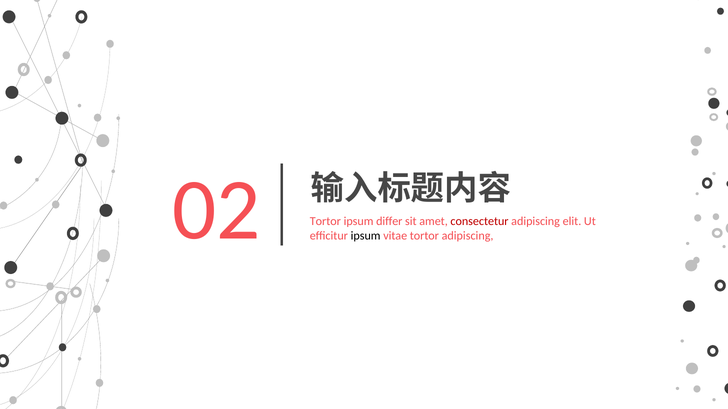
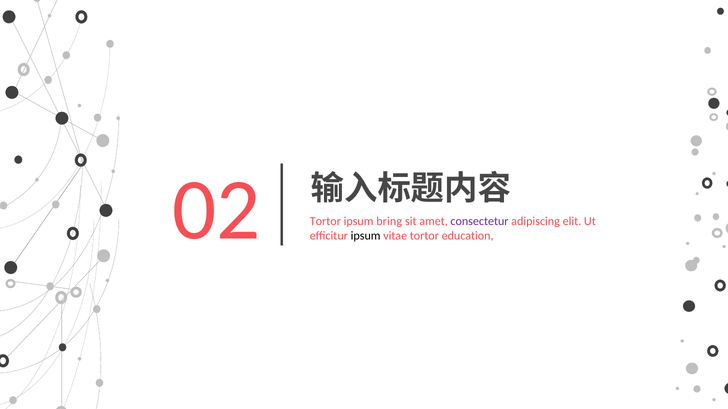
differ: differ -> bring
consectetur colour: red -> purple
tortor adipiscing: adipiscing -> education
